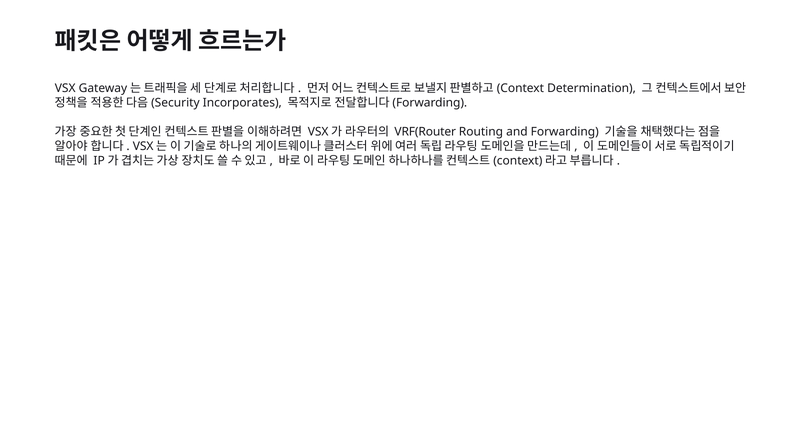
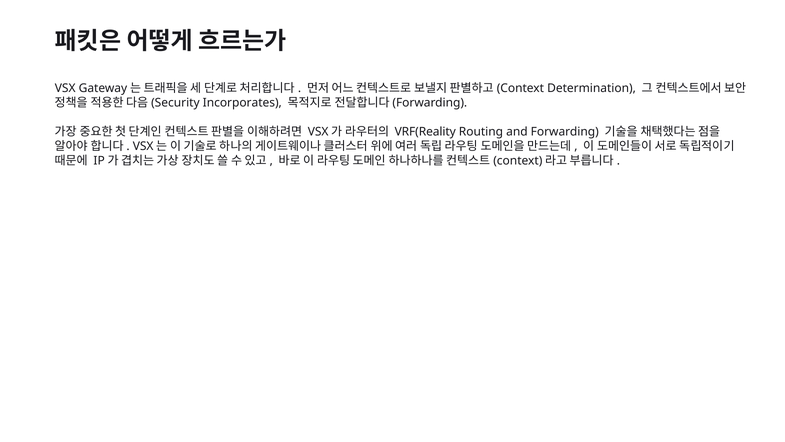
VRF(Router: VRF(Router -> VRF(Reality
